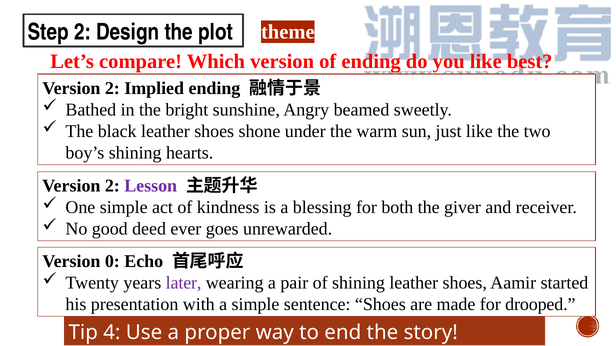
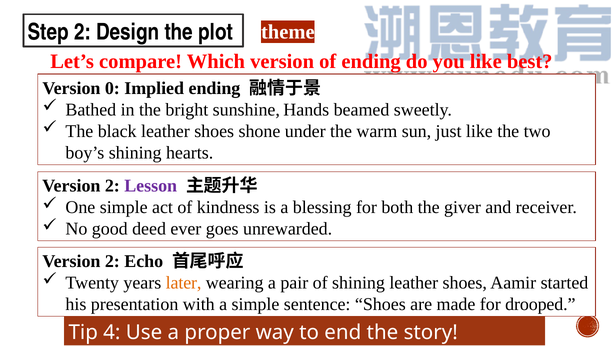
2 at (112, 88): 2 -> 0
Angry: Angry -> Hands
0 at (112, 262): 0 -> 2
later colour: purple -> orange
